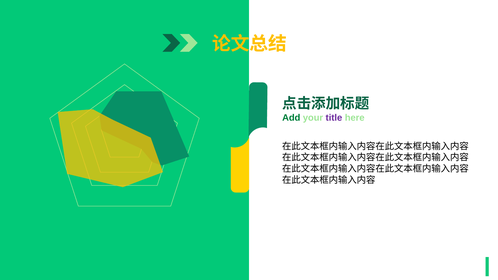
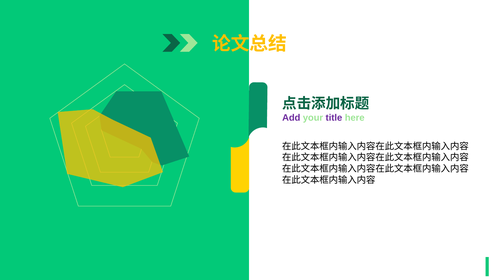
Add colour: green -> purple
